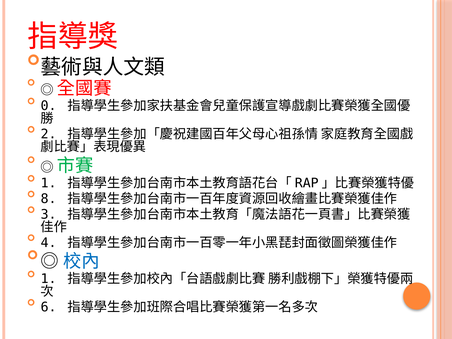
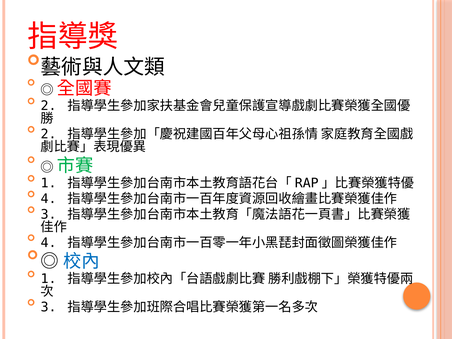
0 at (49, 106): 0 -> 2
8 at (49, 199): 8 -> 4
6 at (49, 307): 6 -> 3
